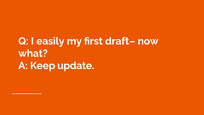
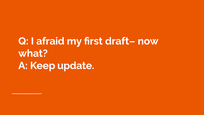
easily: easily -> afraid
